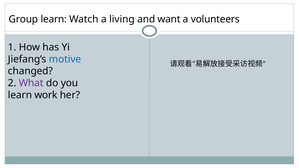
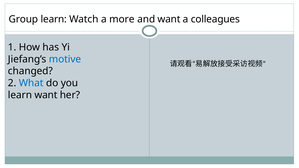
living: living -> more
volunteers: volunteers -> colleagues
What colour: purple -> blue
learn work: work -> want
